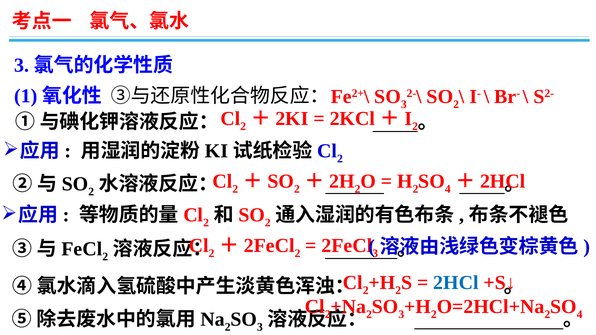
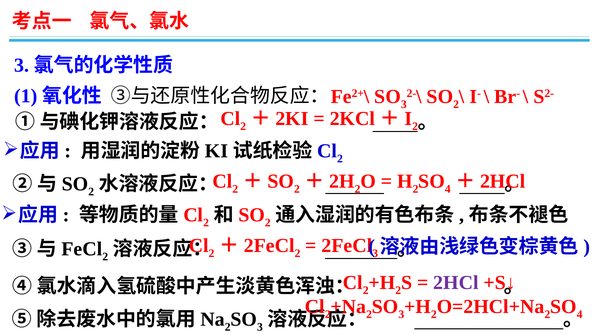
2HCl at (456, 283) colour: blue -> purple
